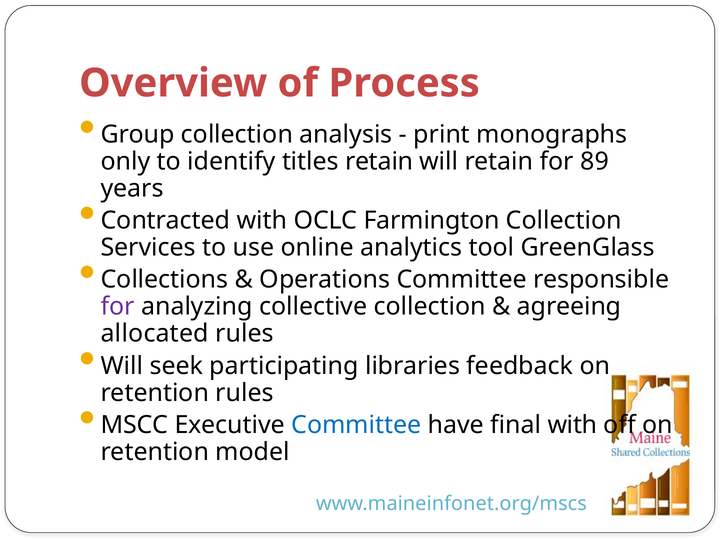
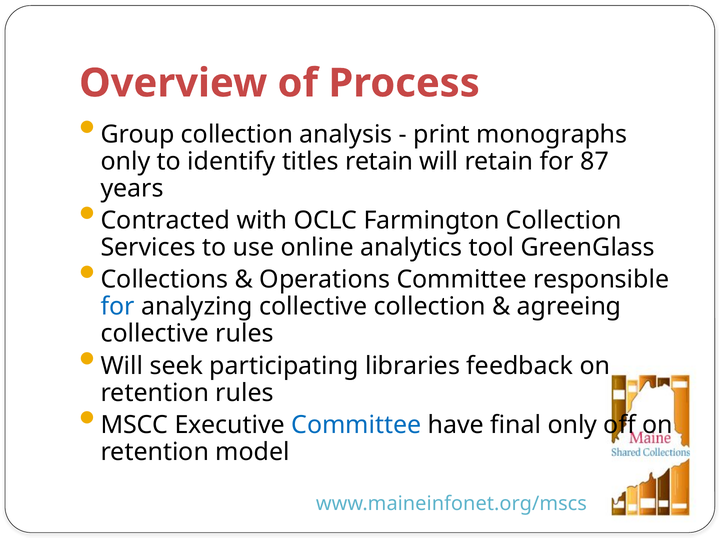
89: 89 -> 87
for at (118, 307) colour: purple -> blue
allocated at (155, 334): allocated -> collective
final with: with -> only
